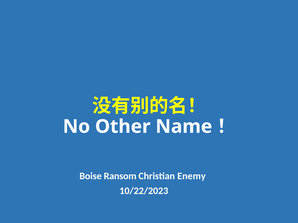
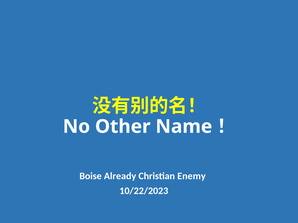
Ransom: Ransom -> Already
